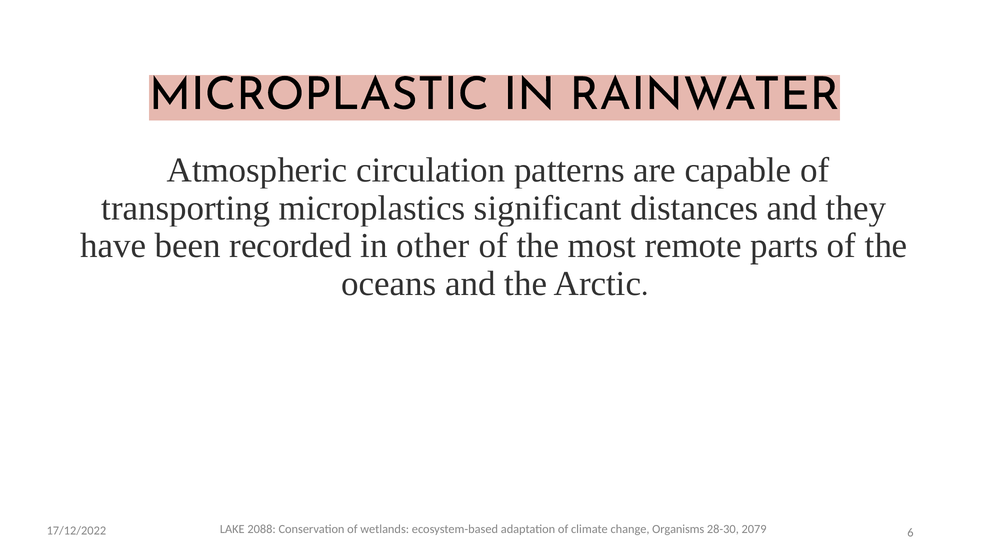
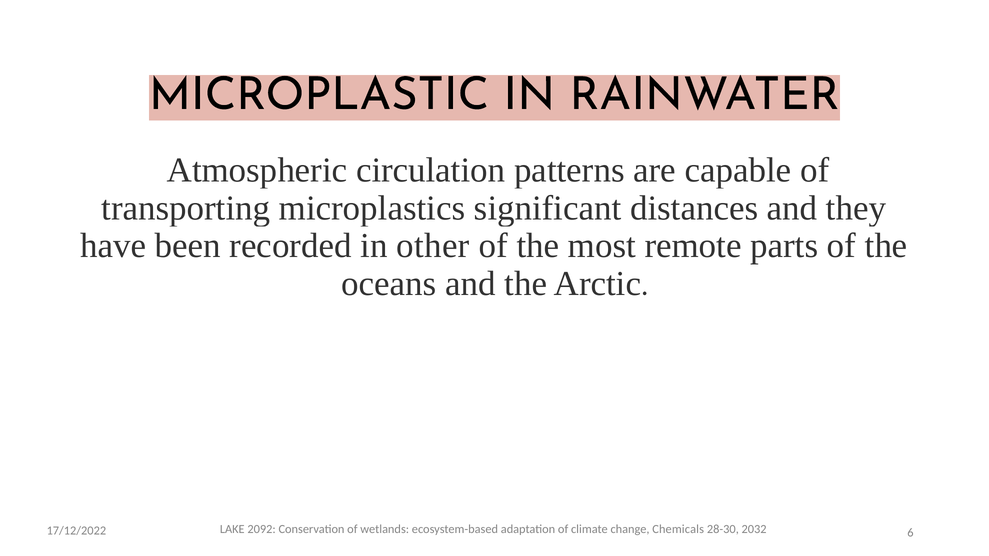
2088: 2088 -> 2092
Organisms: Organisms -> Chemicals
2079: 2079 -> 2032
